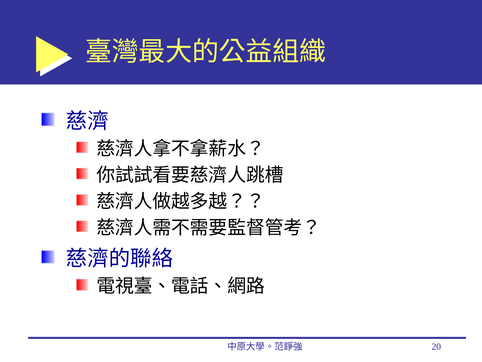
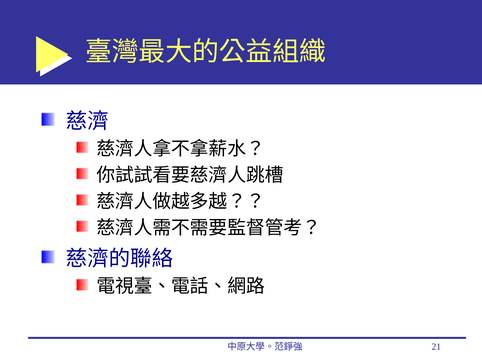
20: 20 -> 21
